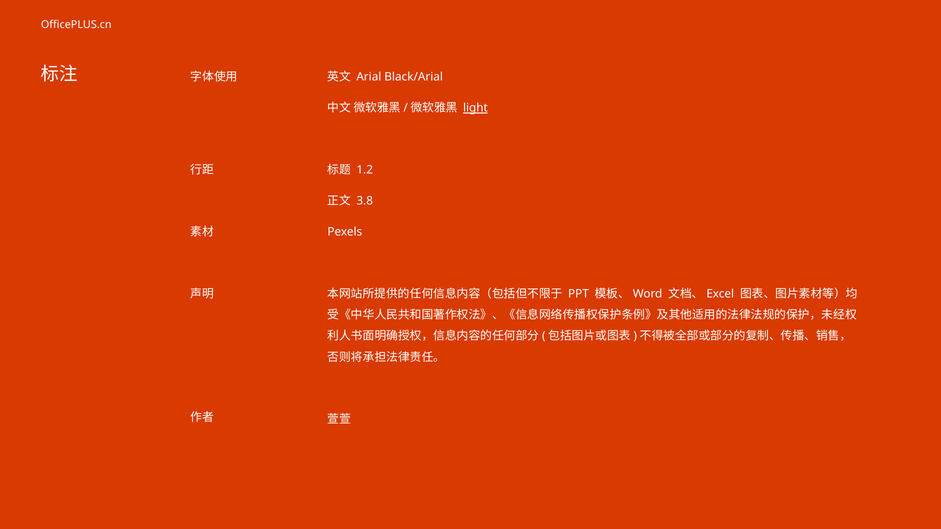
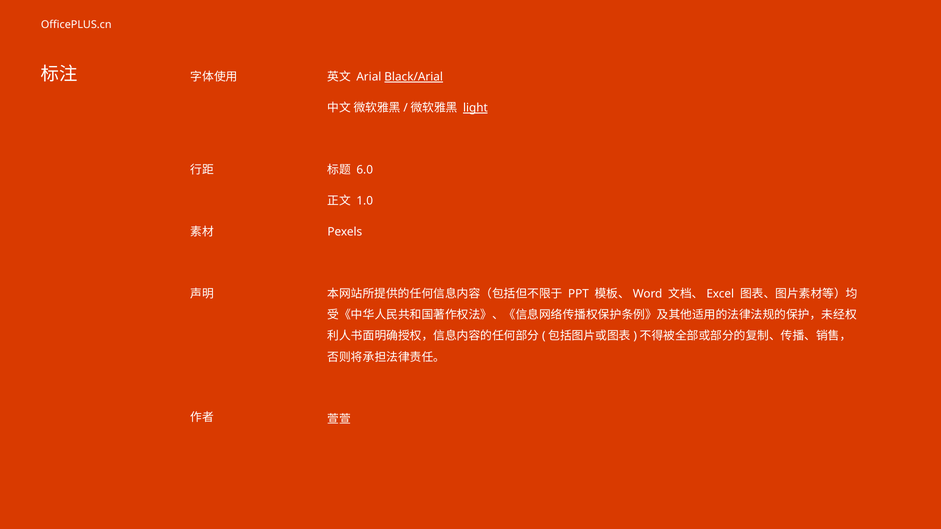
Black/Arial underline: none -> present
1.2: 1.2 -> 6.0
3.8: 3.8 -> 1.0
